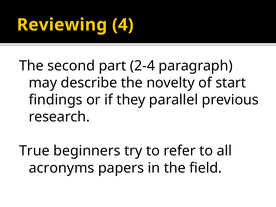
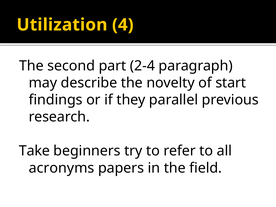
Reviewing: Reviewing -> Utilization
True: True -> Take
